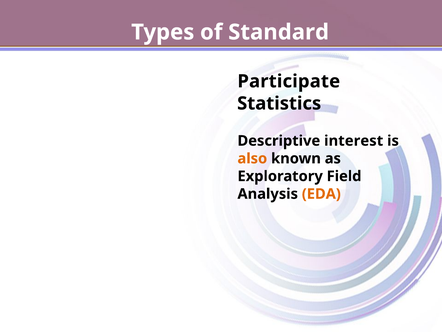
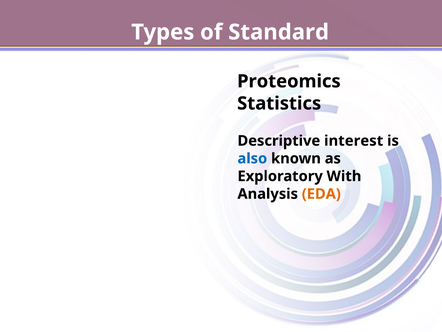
Participate: Participate -> Proteomics
also colour: orange -> blue
Field: Field -> With
